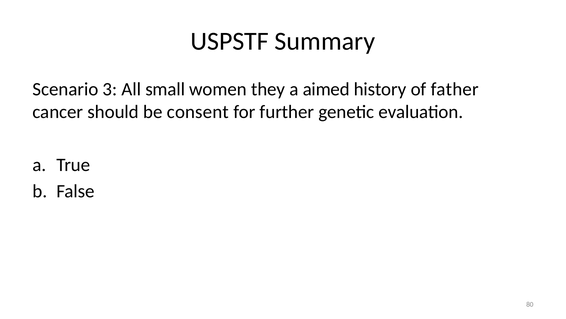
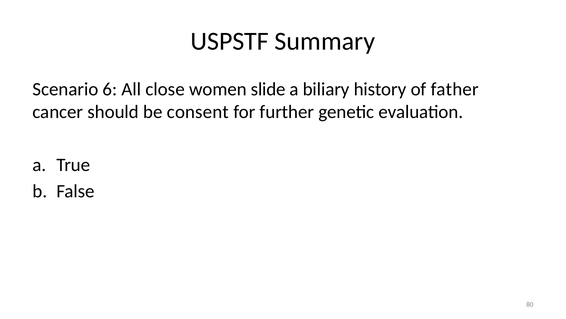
3: 3 -> 6
small: small -> close
they: they -> slide
aimed: aimed -> biliary
